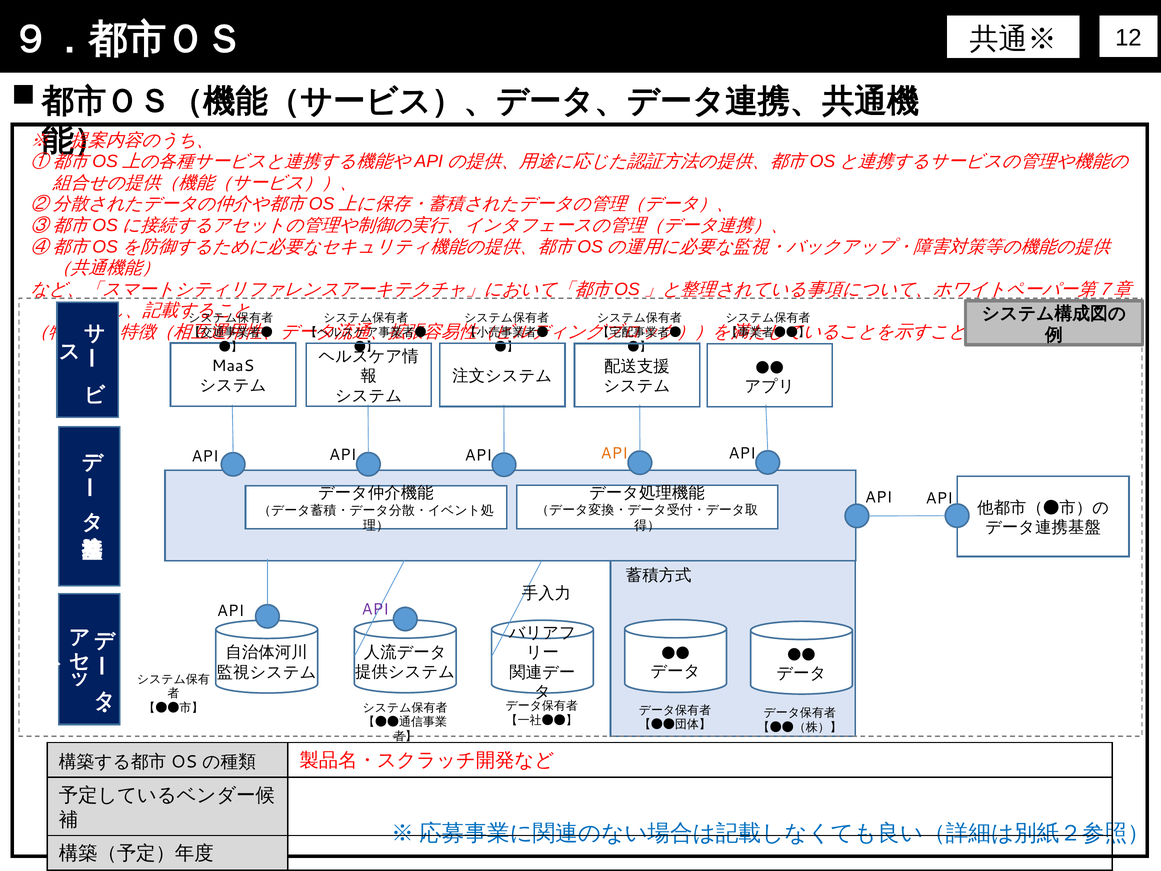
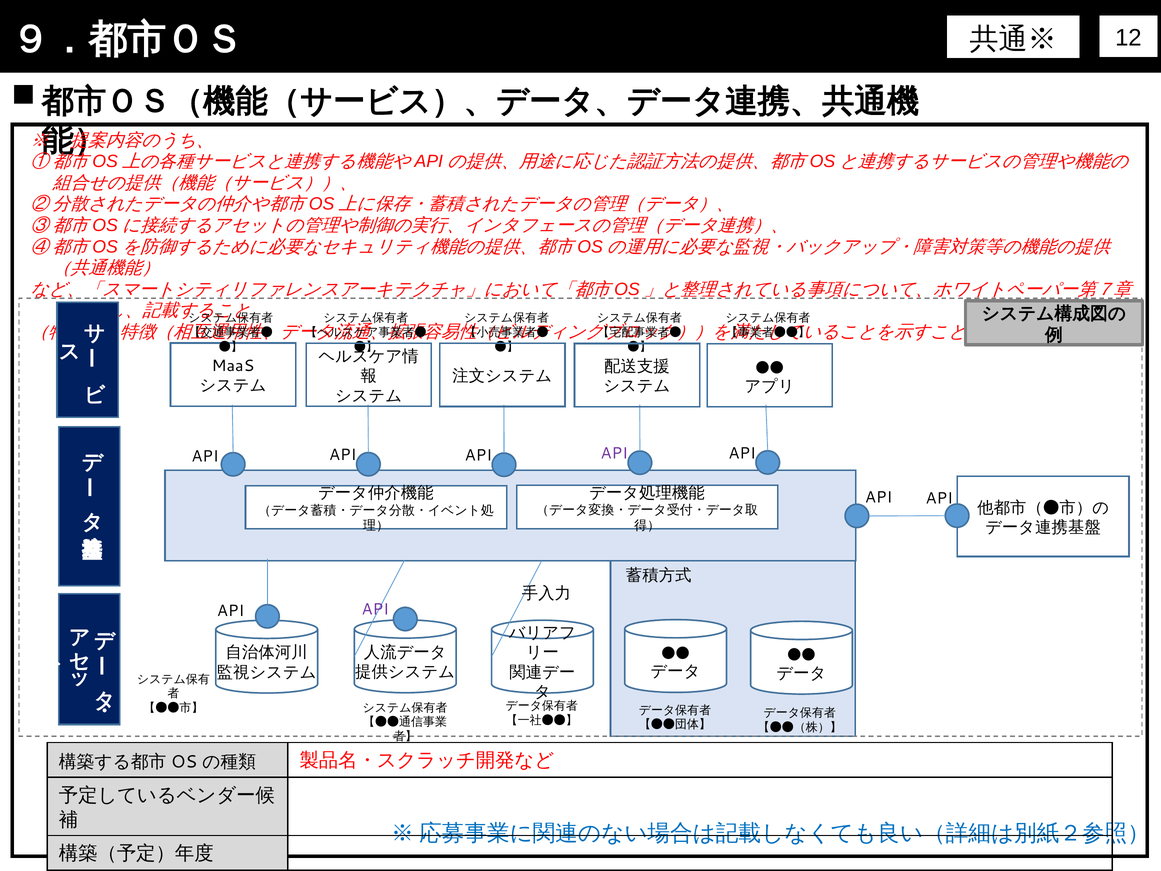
API at (614, 453) colour: orange -> purple
